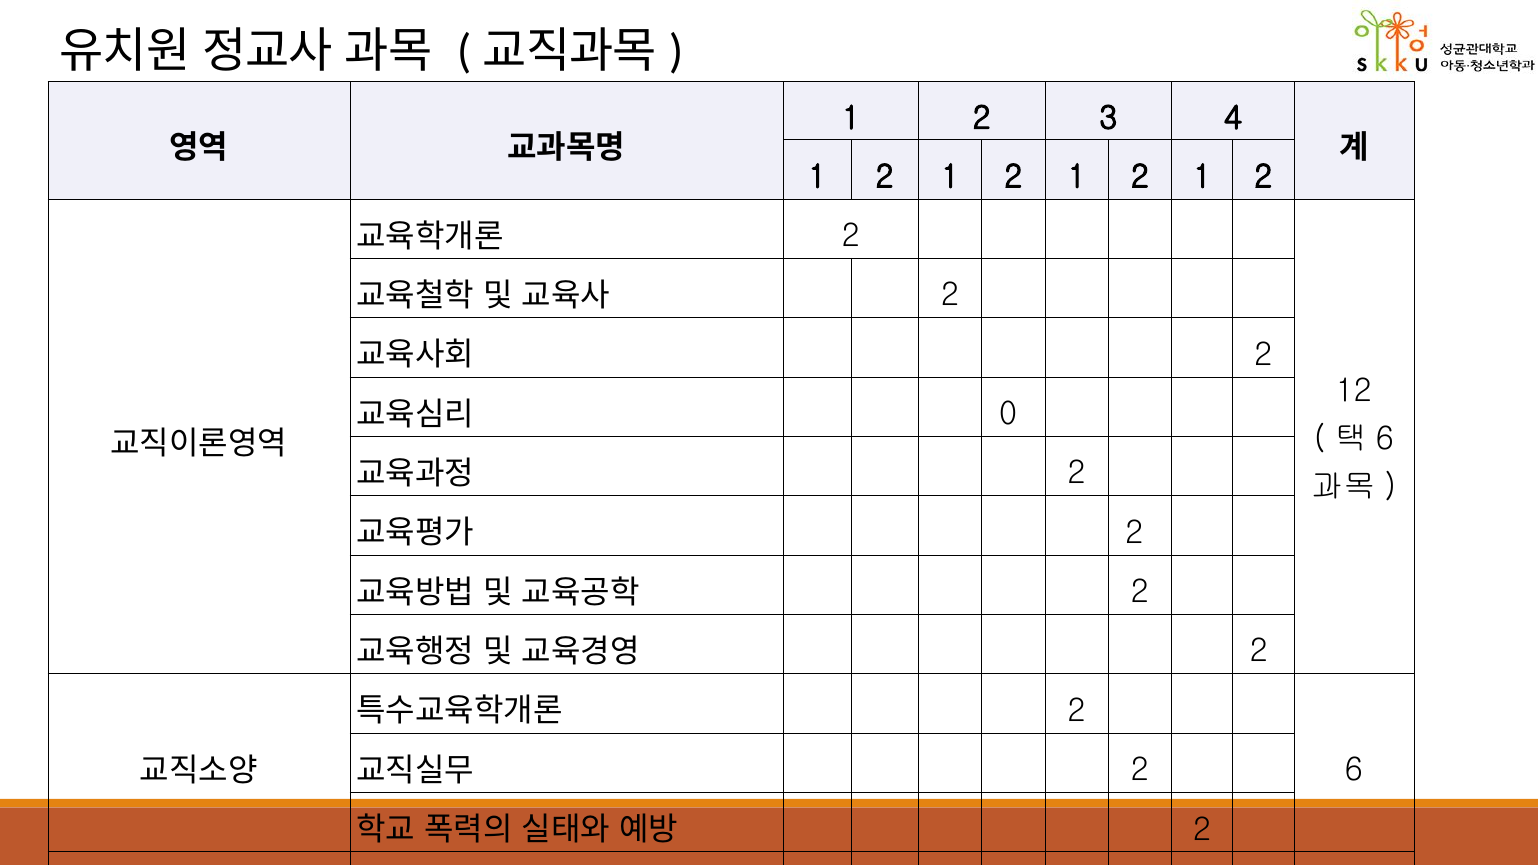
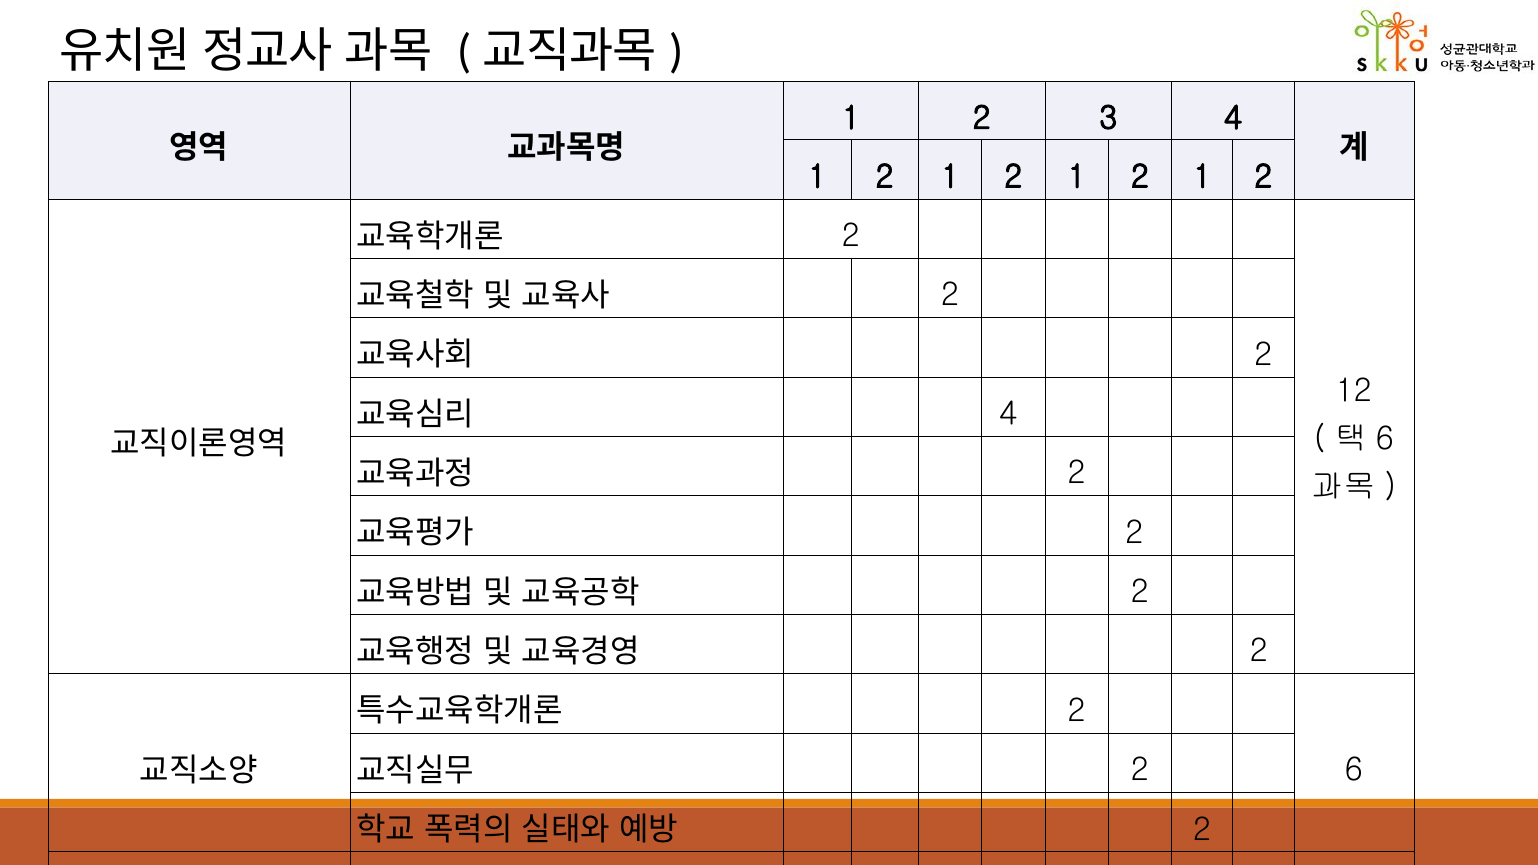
0 at (1008, 414): 0 -> 4
